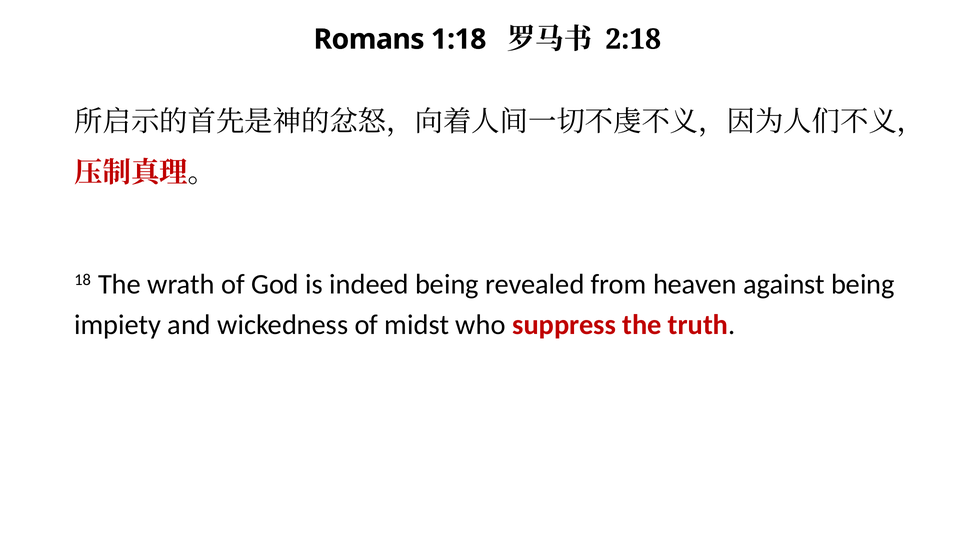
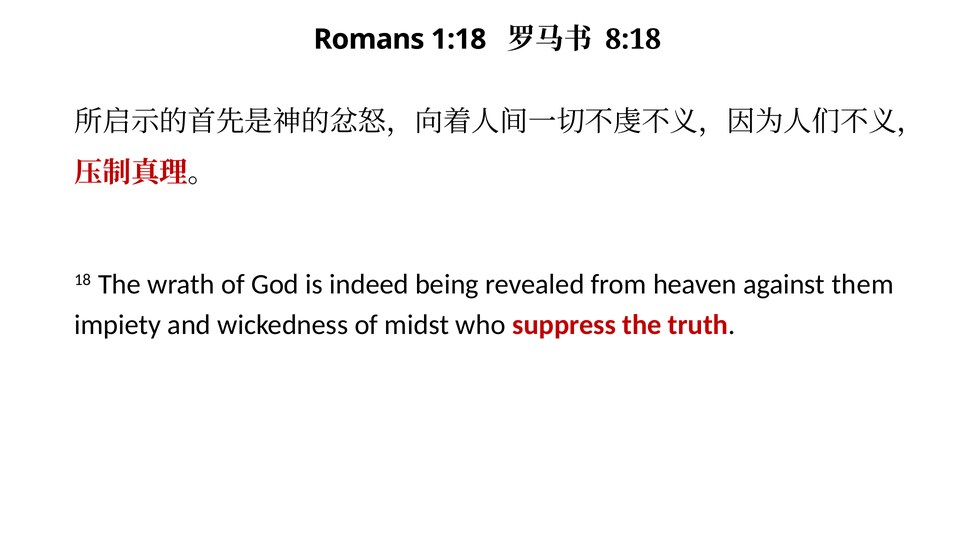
2:18: 2:18 -> 8:18
against being: being -> them
